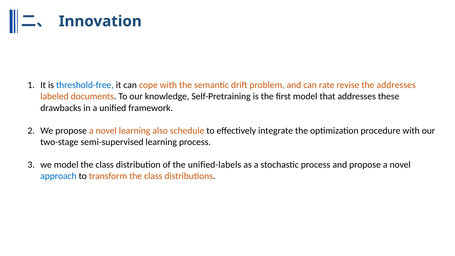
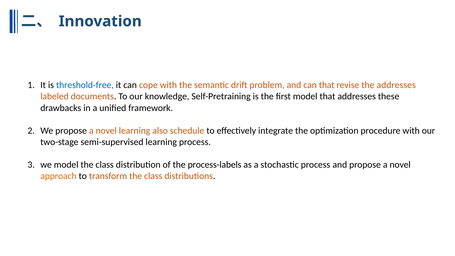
can rate: rate -> that
unified-labels: unified-labels -> process-labels
approach colour: blue -> orange
